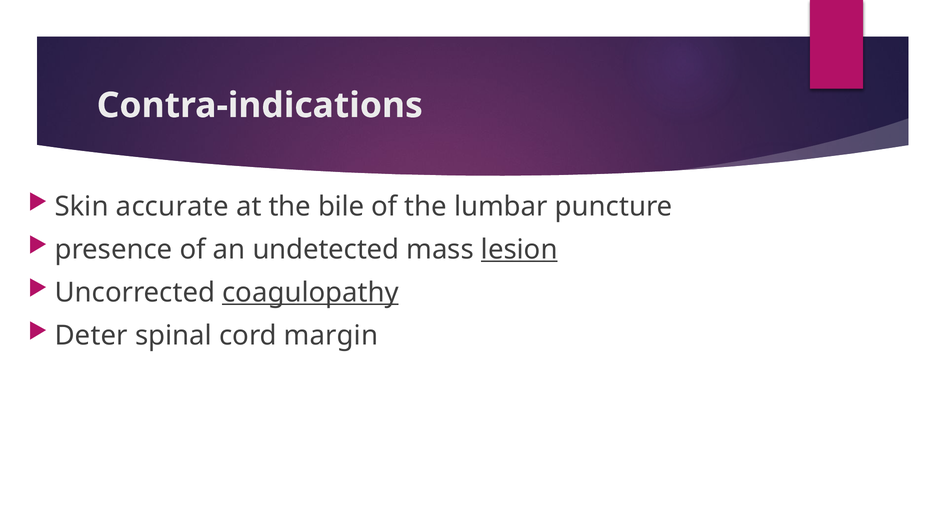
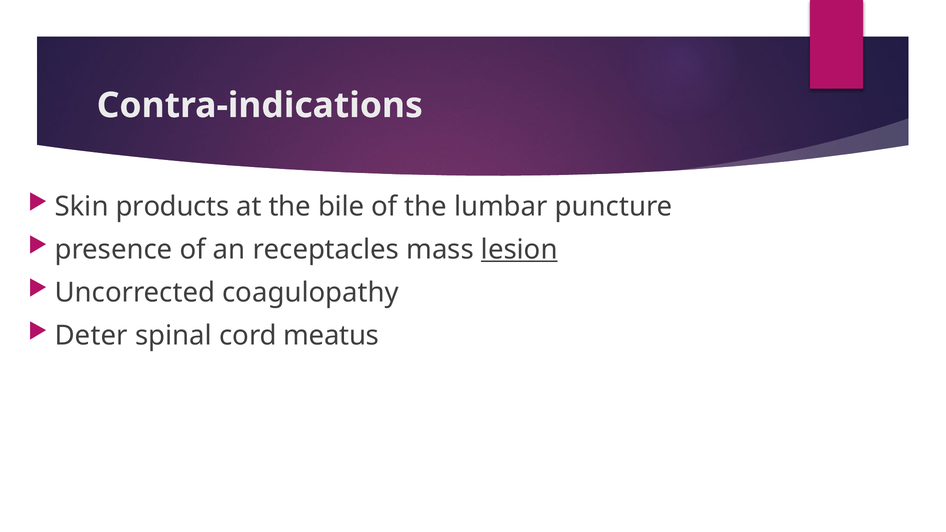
accurate: accurate -> products
undetected: undetected -> receptacles
coagulopathy underline: present -> none
margin: margin -> meatus
